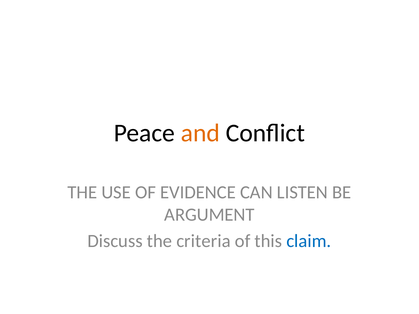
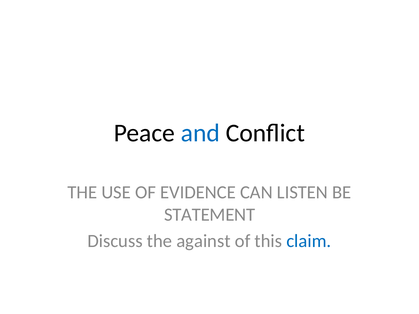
and colour: orange -> blue
ARGUMENT: ARGUMENT -> STATEMENT
criteria: criteria -> against
